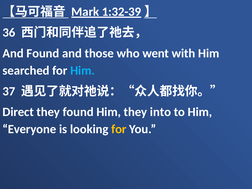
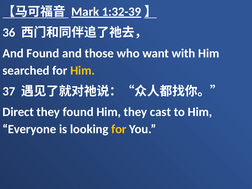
went: went -> want
Him at (83, 71) colour: light blue -> yellow
into: into -> cast
